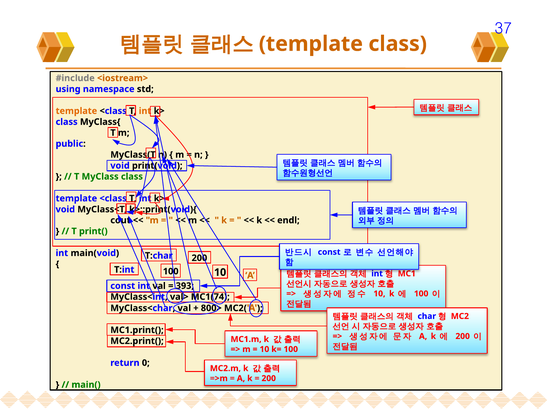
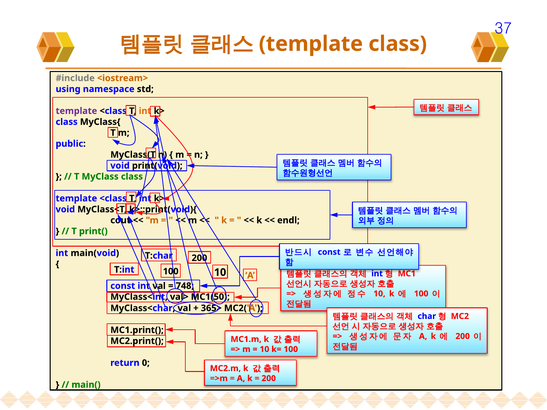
template at (76, 111) colour: orange -> purple
393: 393 -> 748
MC1(74: MC1(74 -> MC1(50
800>: 800> -> 365>
